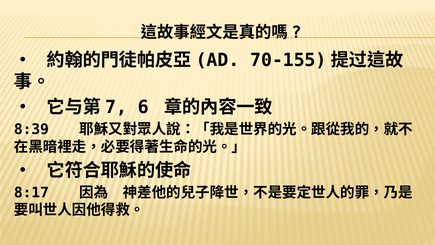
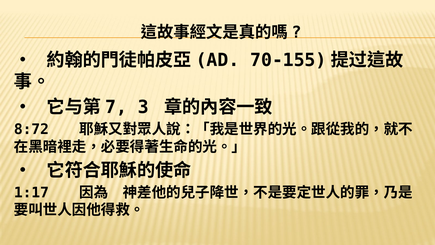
6: 6 -> 3
8:39: 8:39 -> 8:72
8:17: 8:17 -> 1:17
